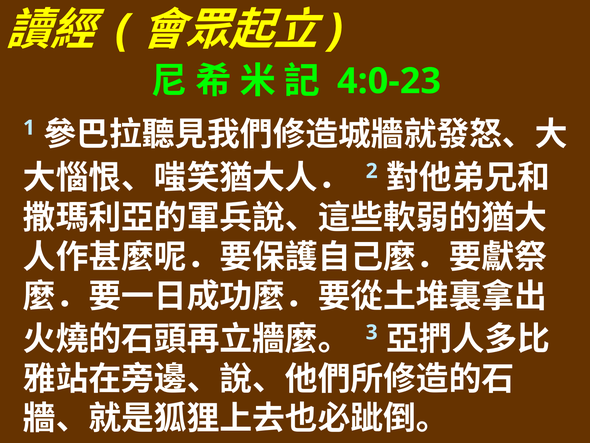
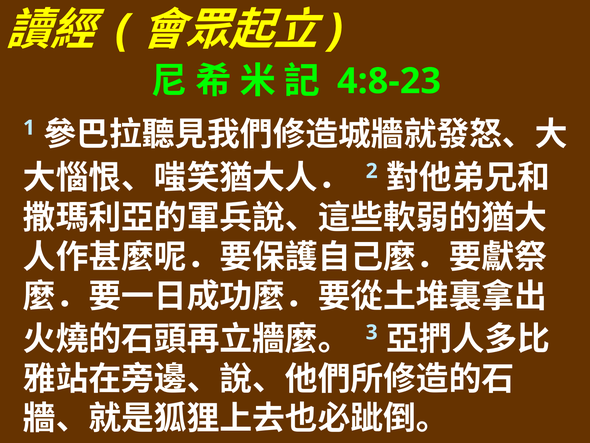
4:0-23: 4:0-23 -> 4:8-23
